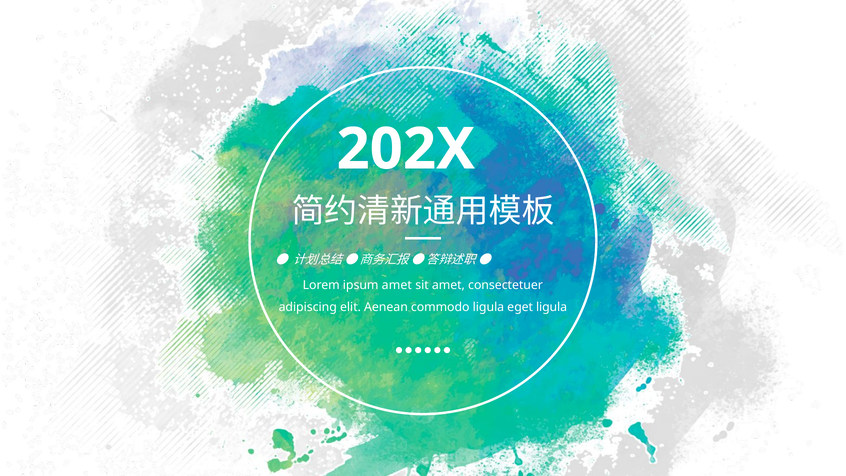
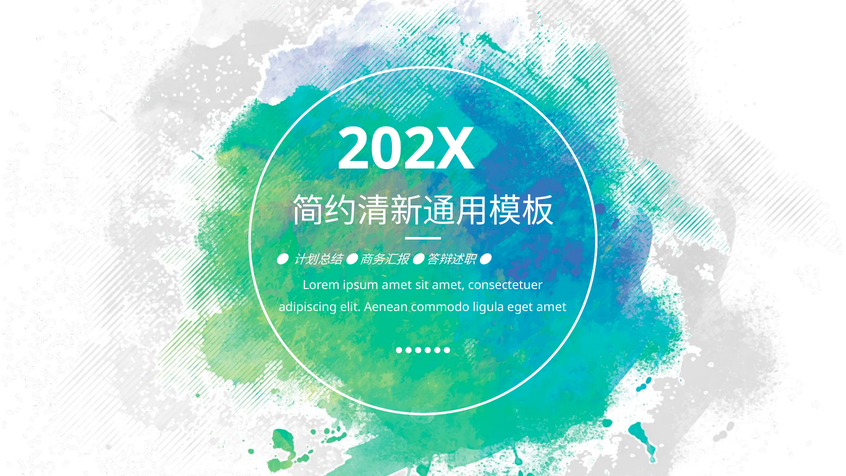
eget ligula: ligula -> amet
